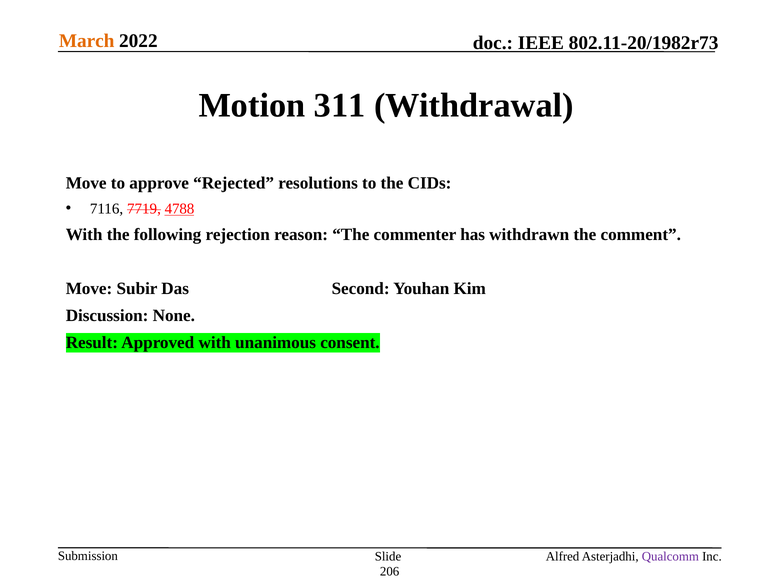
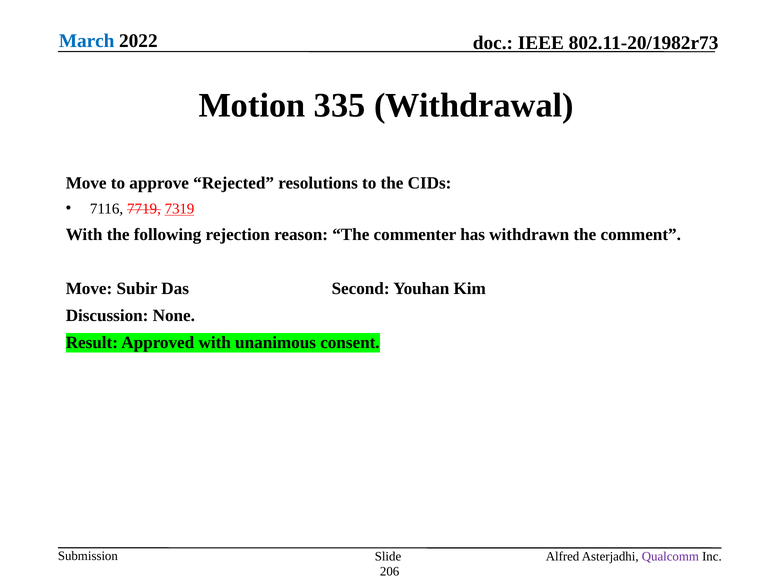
March colour: orange -> blue
311: 311 -> 335
4788: 4788 -> 7319
